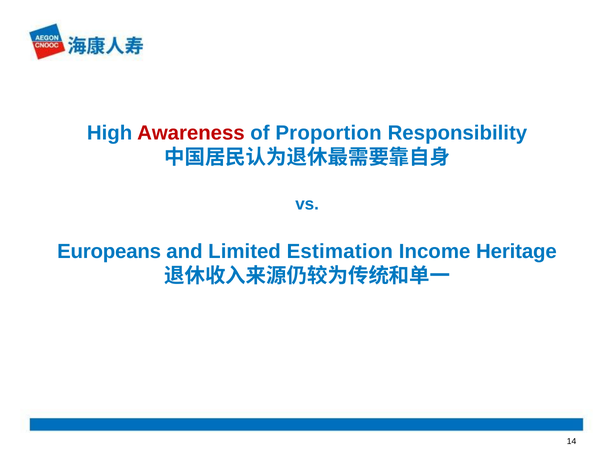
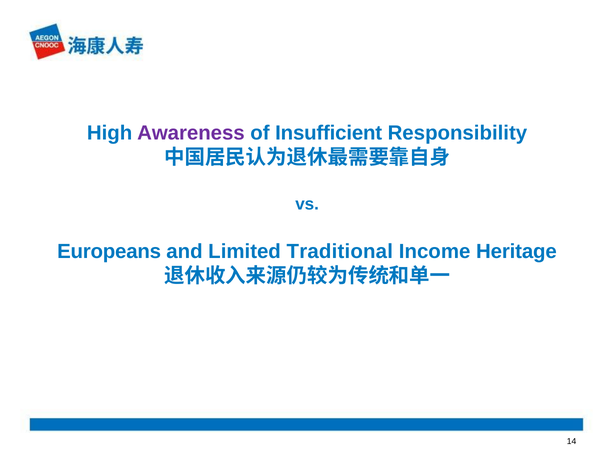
Awareness colour: red -> purple
Proportion: Proportion -> Insufficient
Estimation: Estimation -> Traditional
